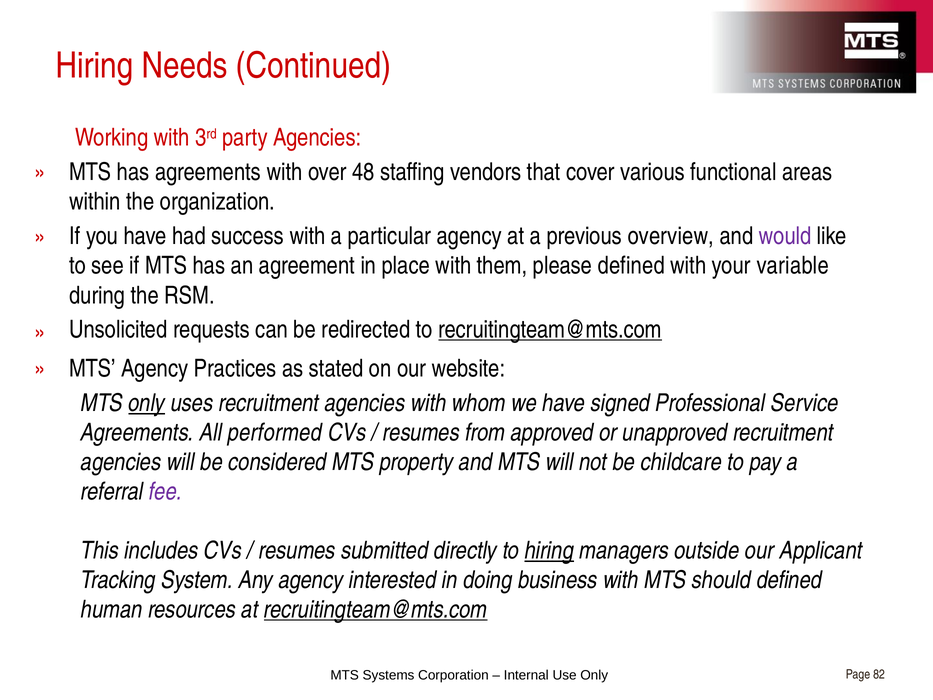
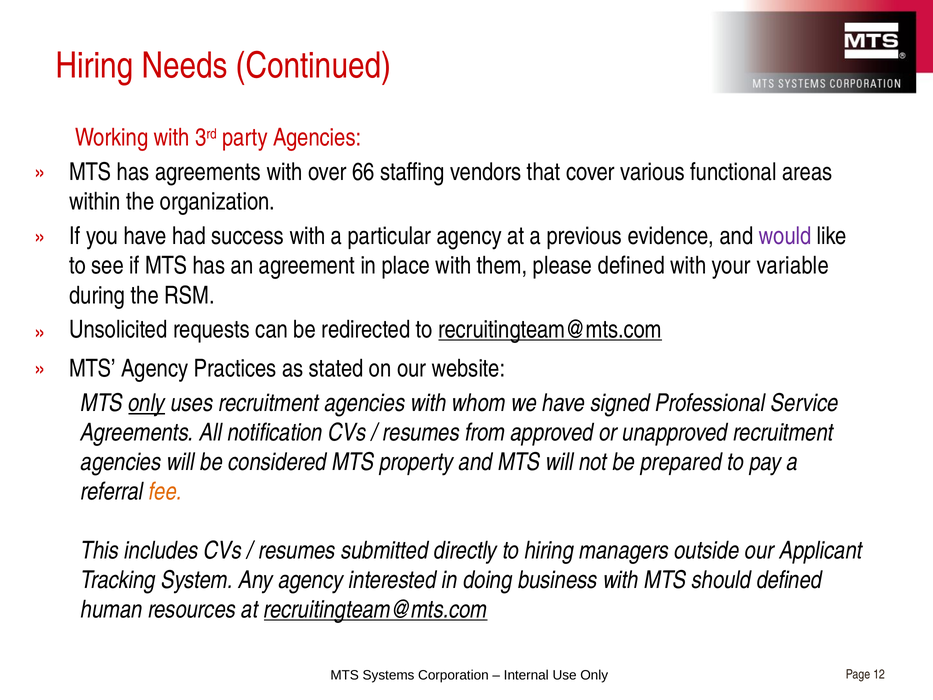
48: 48 -> 66
overview: overview -> evidence
performed: performed -> notification
childcare: childcare -> prepared
fee colour: purple -> orange
hiring at (549, 551) underline: present -> none
82: 82 -> 12
